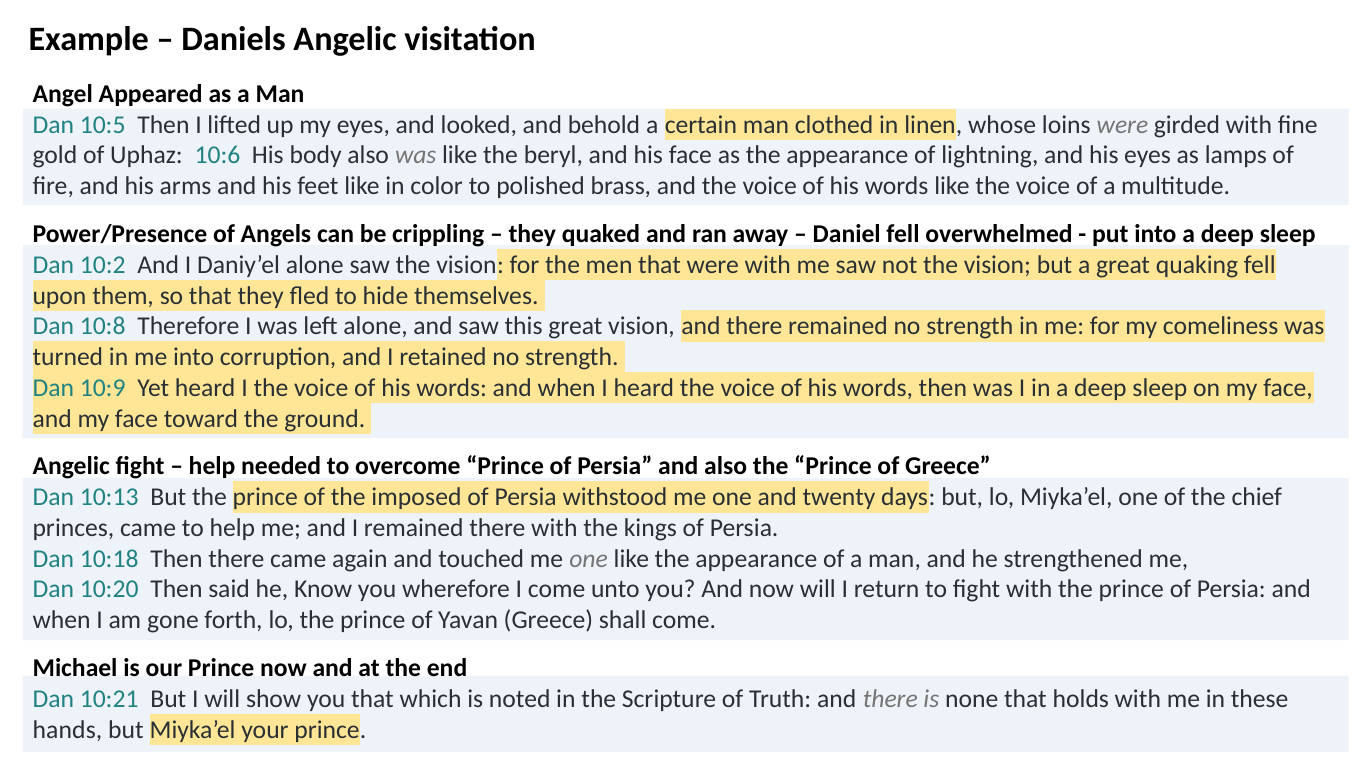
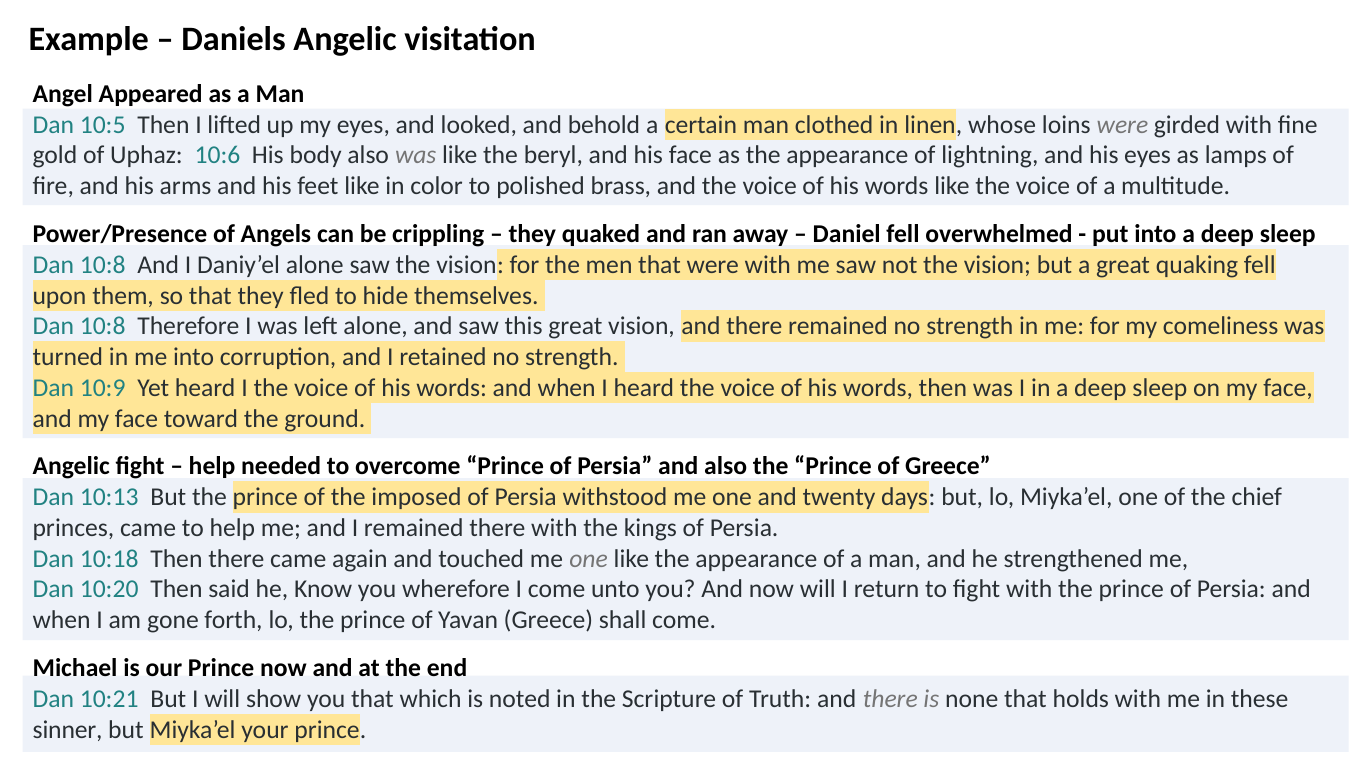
10:2 at (103, 265): 10:2 -> 10:8
hands: hands -> sinner
